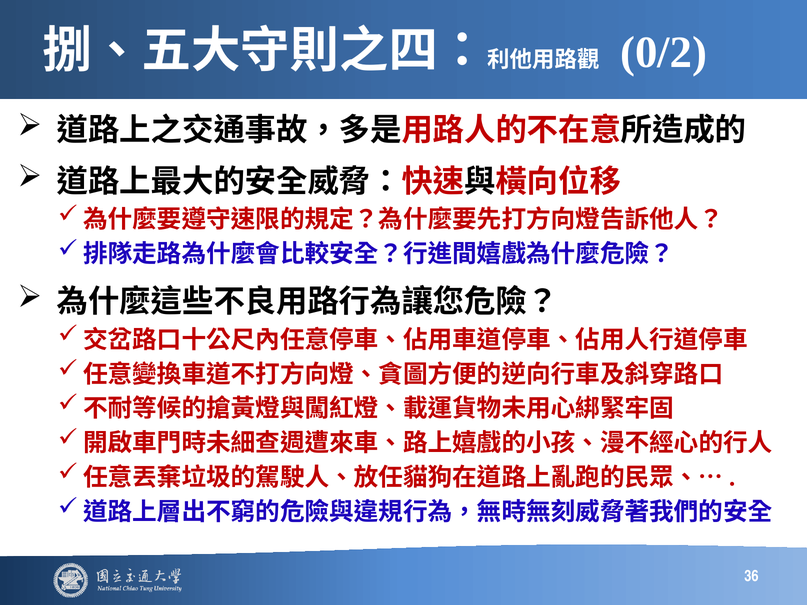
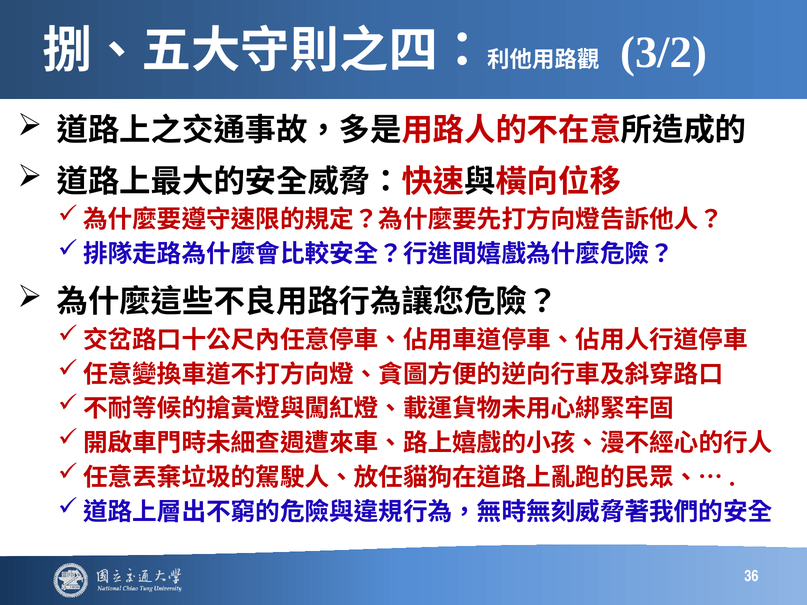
0/2: 0/2 -> 3/2
